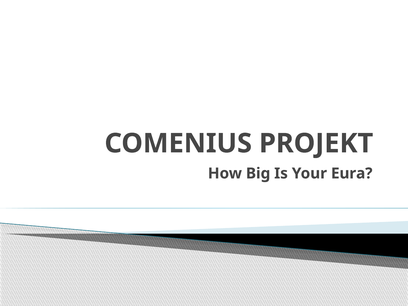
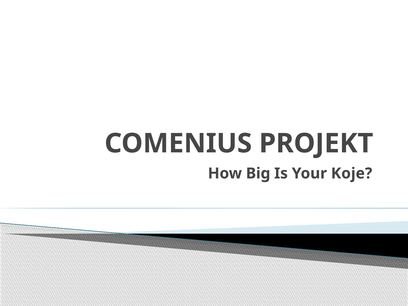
Eura: Eura -> Koje
